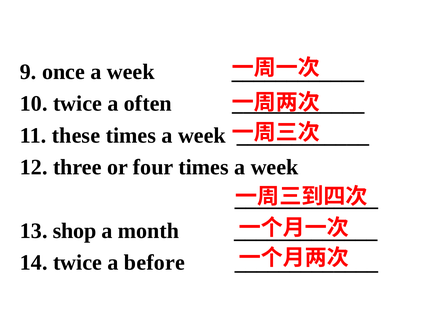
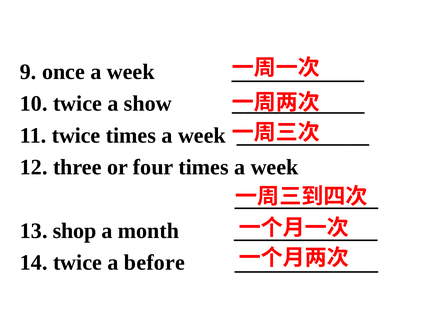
often: often -> show
these at (76, 135): these -> twice
